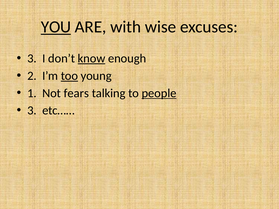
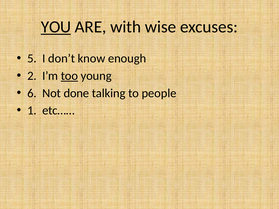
3 at (32, 59): 3 -> 5
know underline: present -> none
1: 1 -> 6
fears: fears -> done
people underline: present -> none
3 at (32, 111): 3 -> 1
